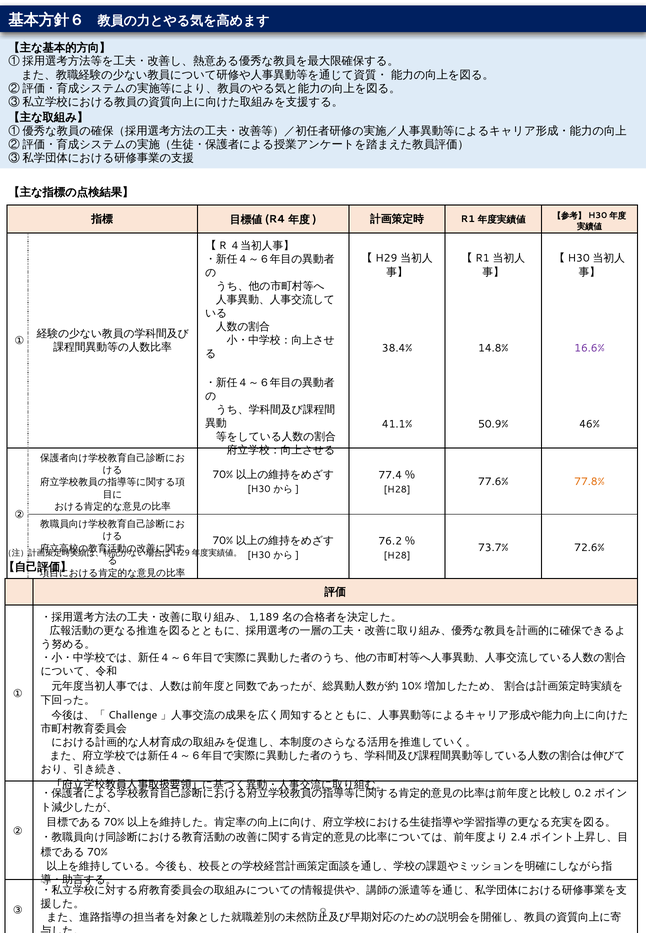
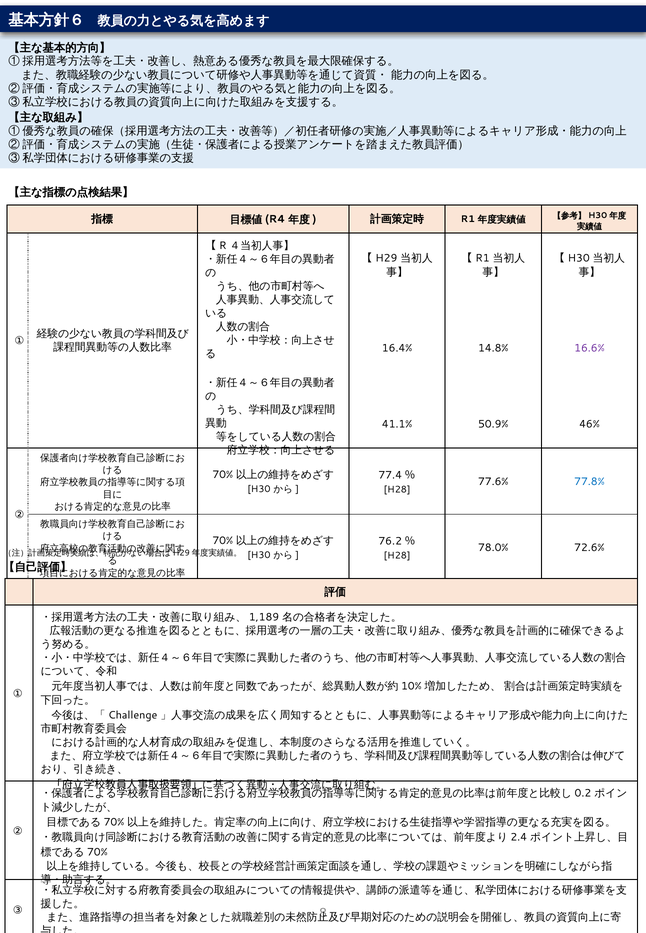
38.4%: 38.4% -> 16.4%
77.8% colour: orange -> blue
73.7%: 73.7% -> 78.0%
